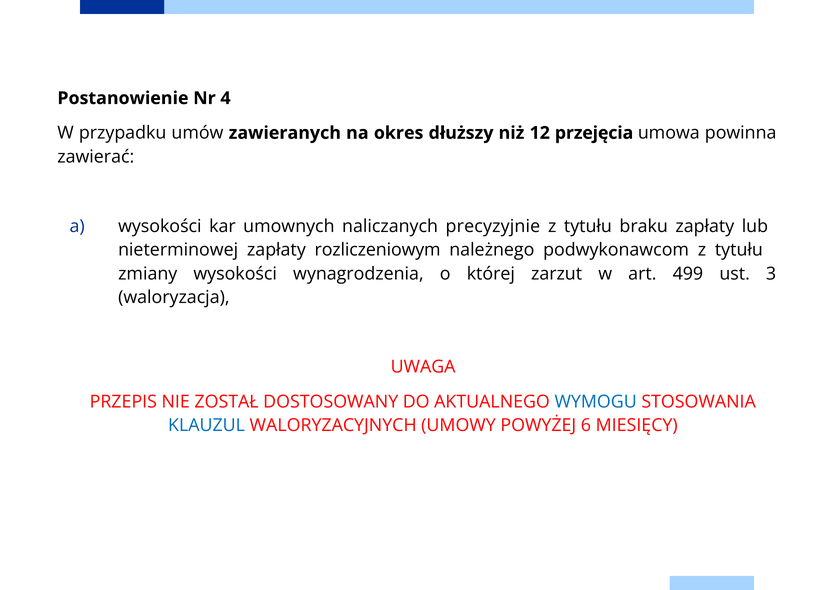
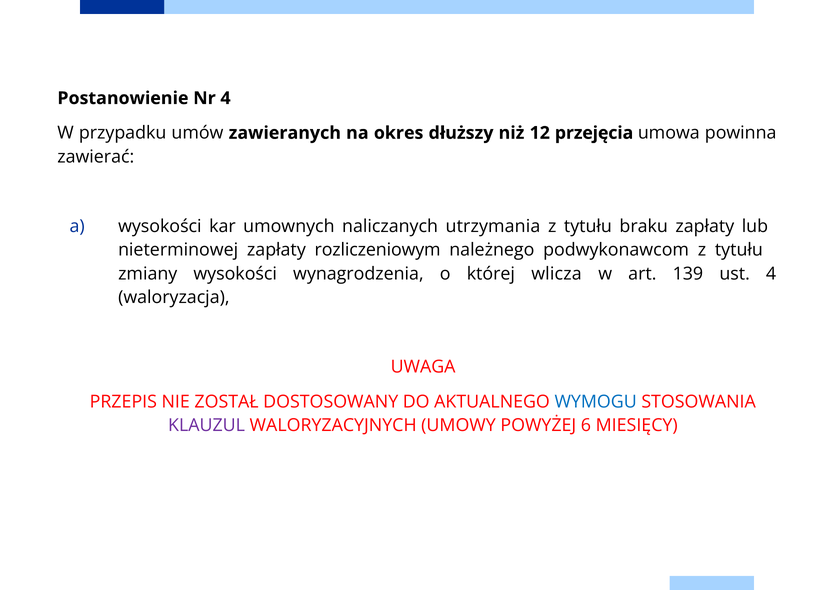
precyzyjnie: precyzyjnie -> utrzymania
zarzut: zarzut -> wlicza
499: 499 -> 139
ust 3: 3 -> 4
KLAUZUL colour: blue -> purple
